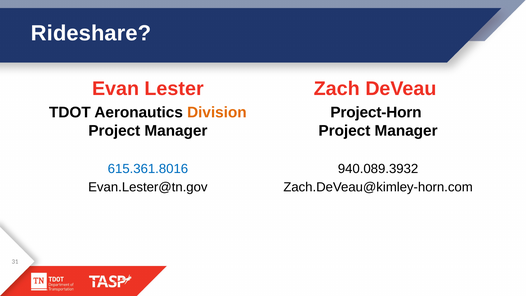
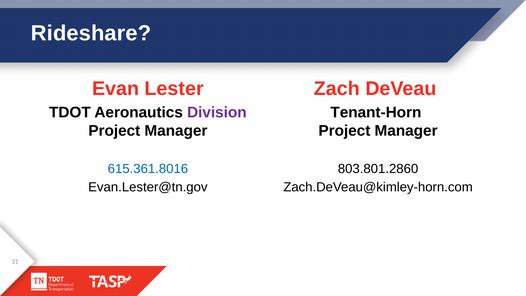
Division colour: orange -> purple
Project-Horn: Project-Horn -> Tenant-Horn
940.089.3932: 940.089.3932 -> 803.801.2860
